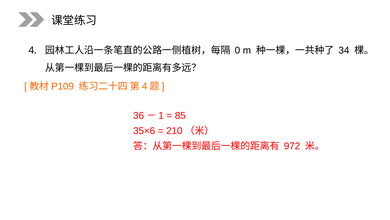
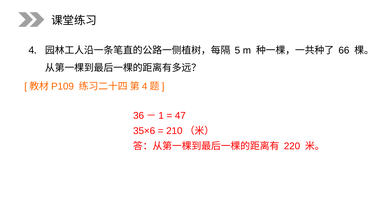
0: 0 -> 5
34: 34 -> 66
85: 85 -> 47
972: 972 -> 220
